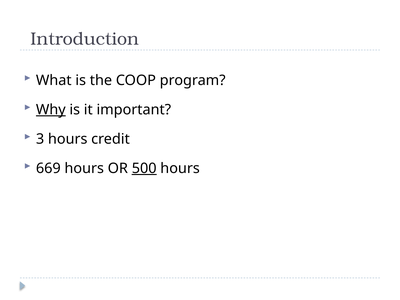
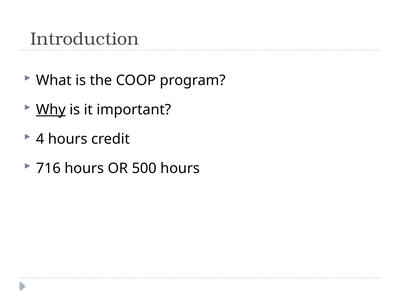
3: 3 -> 4
669: 669 -> 716
500 underline: present -> none
